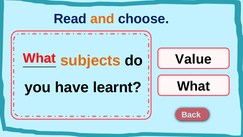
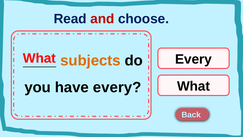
and colour: orange -> red
Value at (193, 59): Value -> Every
have learnt: learnt -> every
